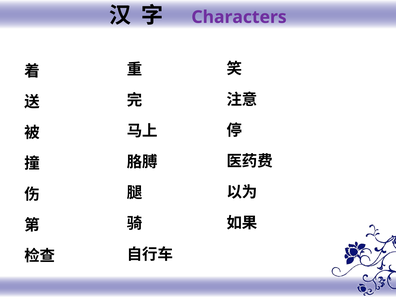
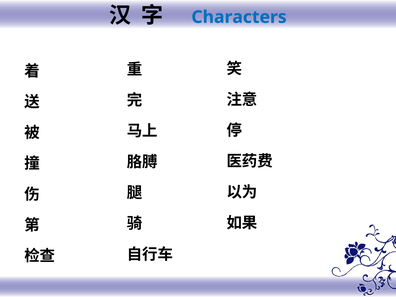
Characters colour: purple -> blue
